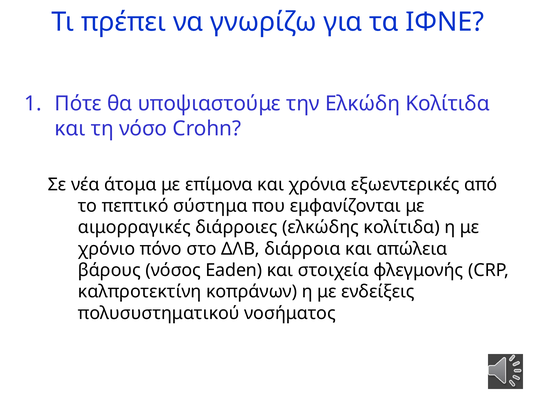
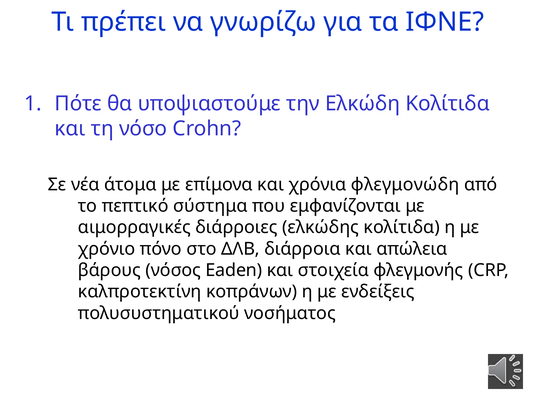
εξωεντερικές: εξωεντερικές -> φλεγμονώδη
